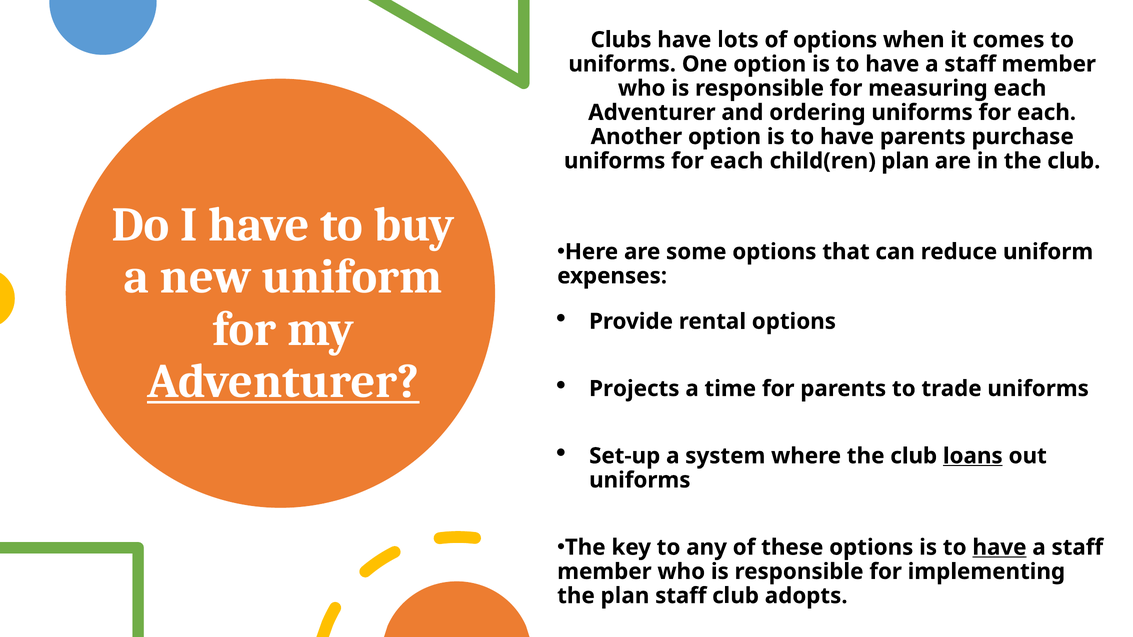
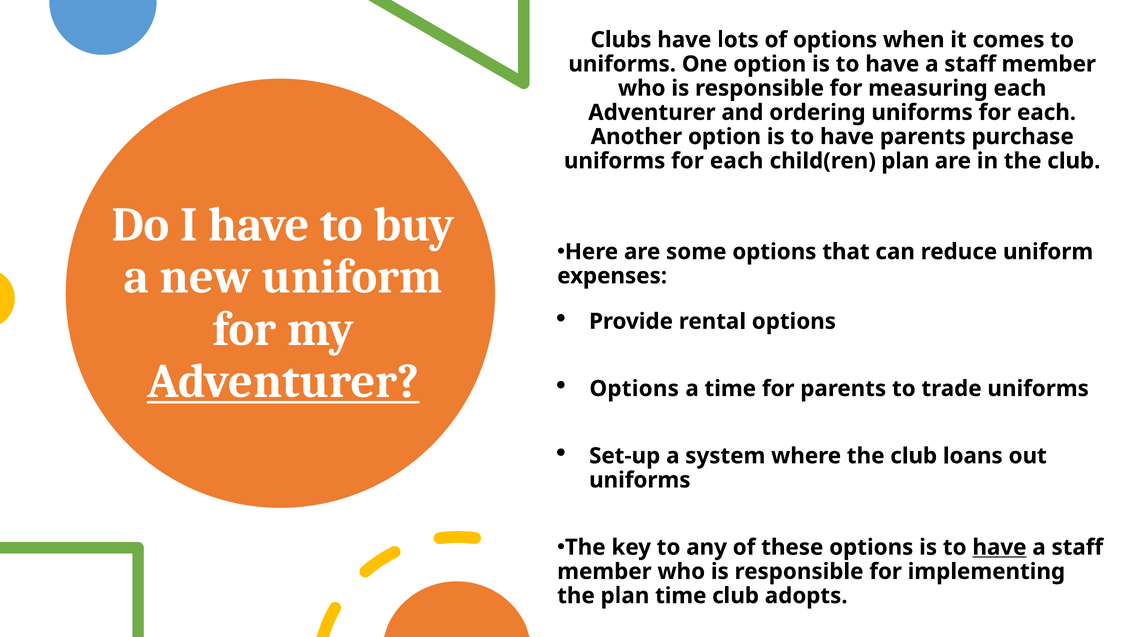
Projects at (634, 389): Projects -> Options
loans underline: present -> none
plan staff: staff -> time
